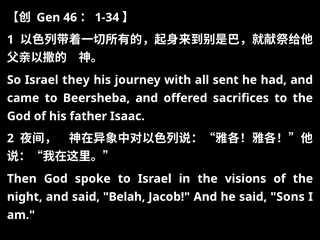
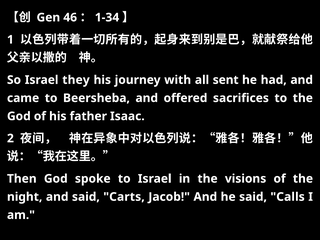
Belah: Belah -> Carts
Sons: Sons -> Calls
